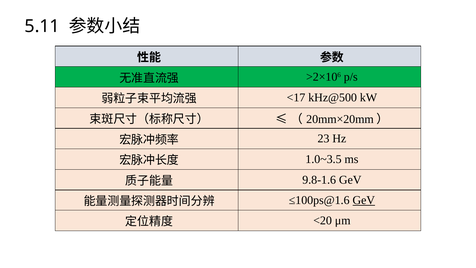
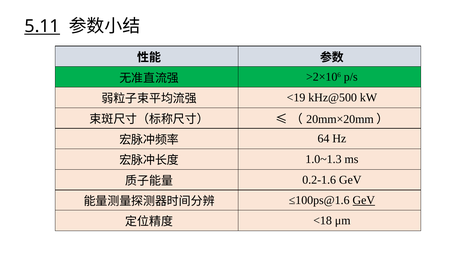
5.11 underline: none -> present
<17: <17 -> <19
23: 23 -> 64
1.0~3.5: 1.0~3.5 -> 1.0~1.3
9.8-1.6: 9.8-1.6 -> 0.2-1.6
<20: <20 -> <18
